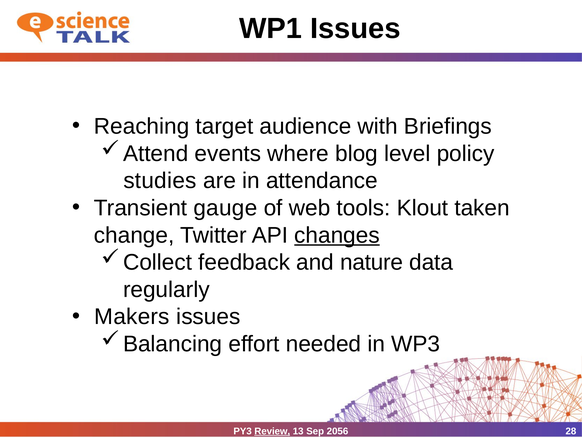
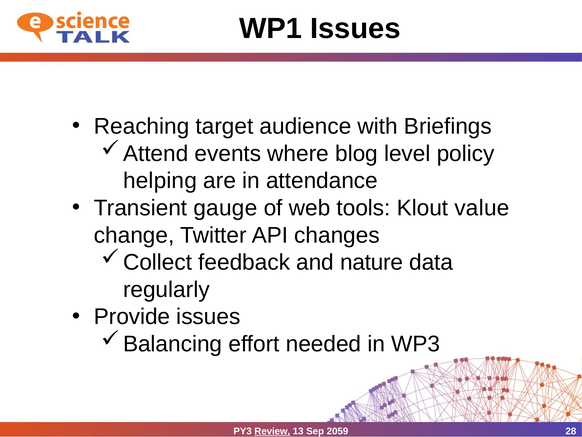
studies: studies -> helping
taken: taken -> value
changes underline: present -> none
Makers: Makers -> Provide
2056: 2056 -> 2059
